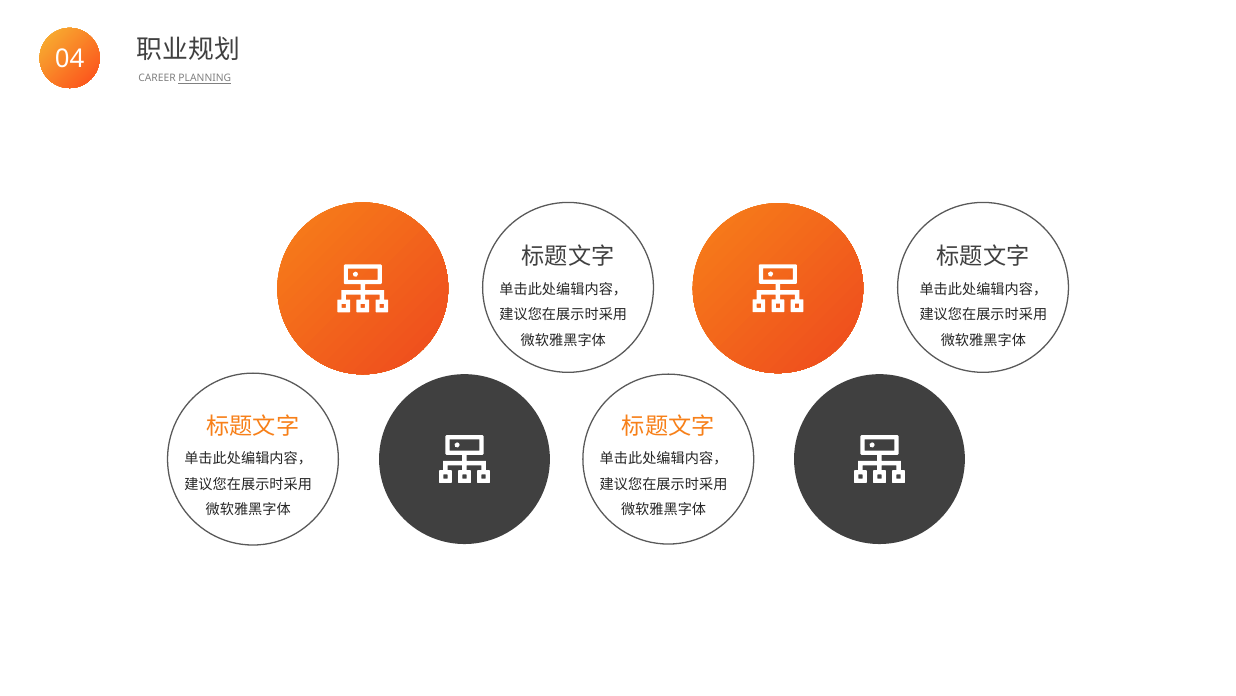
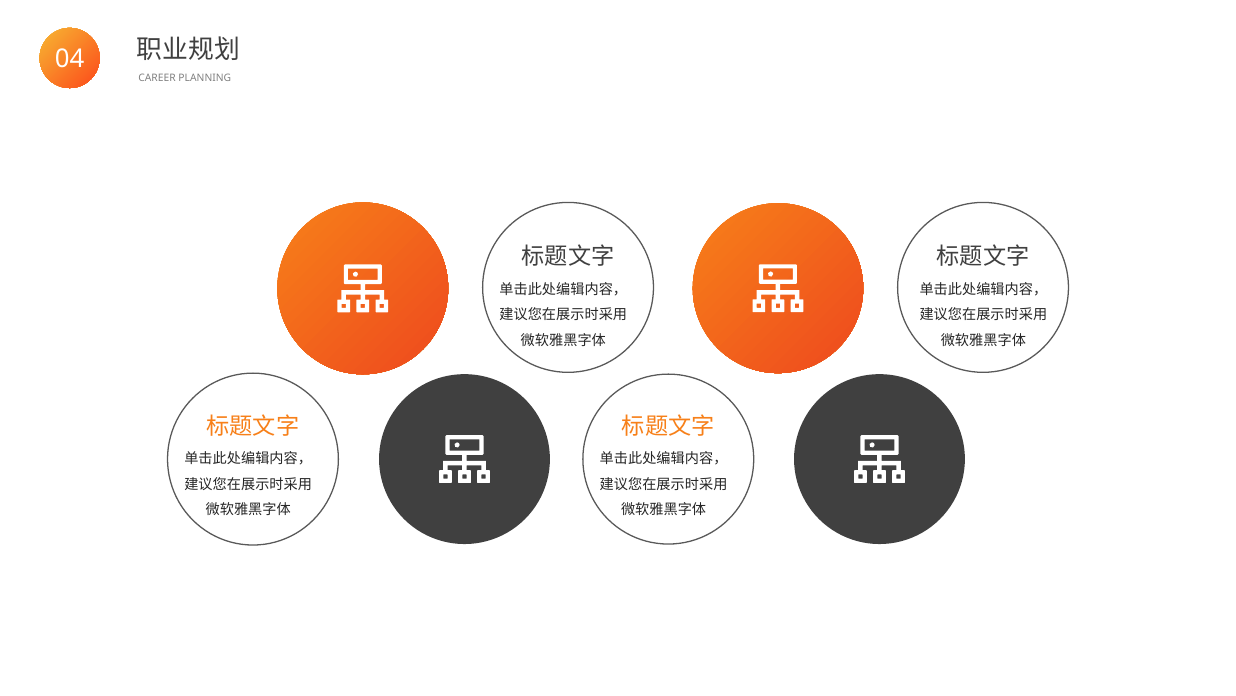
PLANNING underline: present -> none
